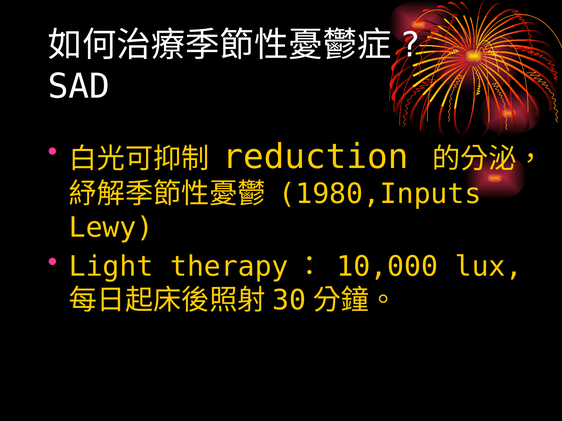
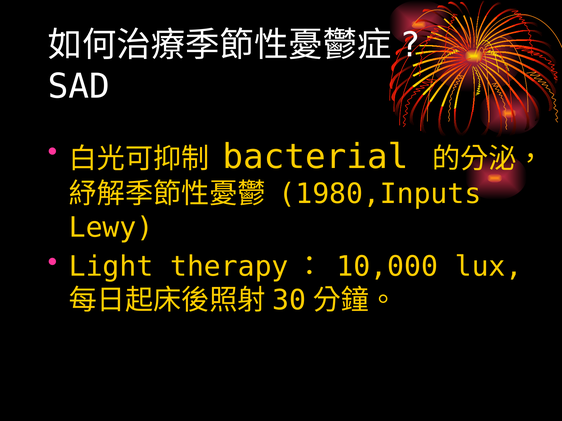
reduction: reduction -> bacterial
